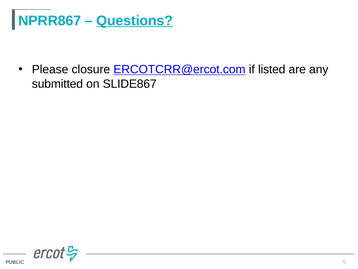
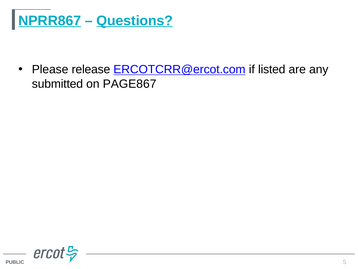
NPRR867 underline: none -> present
closure: closure -> release
SLIDE867: SLIDE867 -> PAGE867
